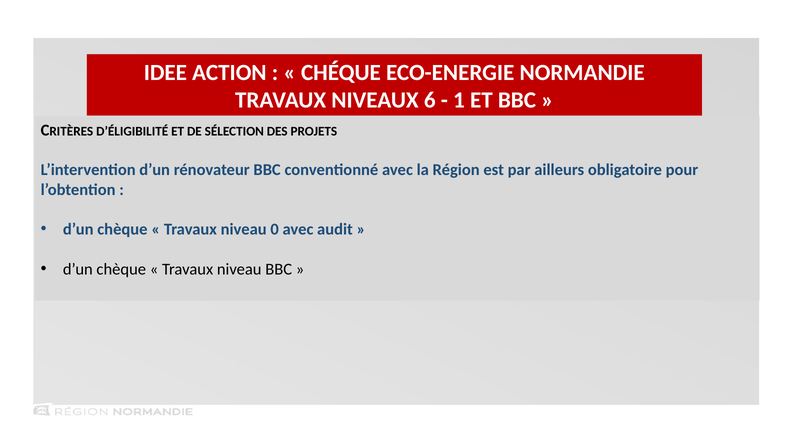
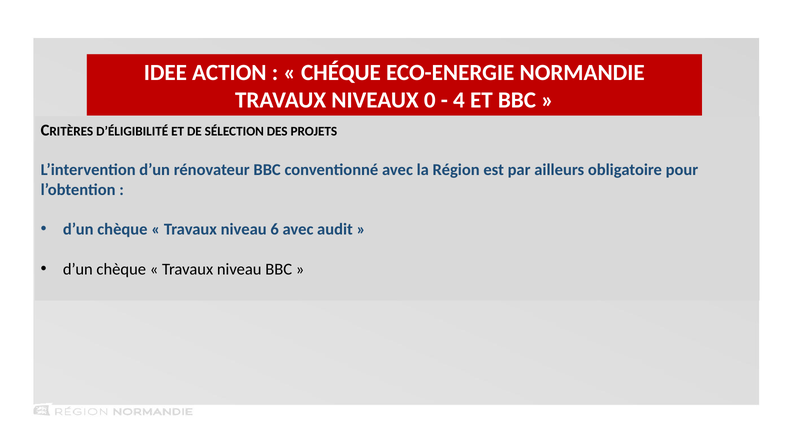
6: 6 -> 0
1: 1 -> 4
0: 0 -> 6
